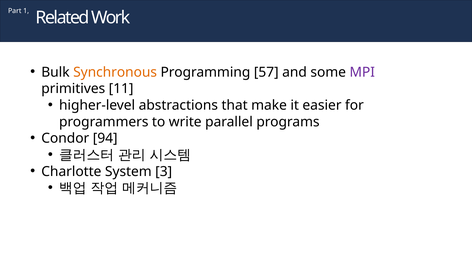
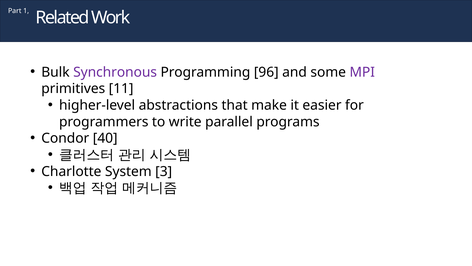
Synchronous colour: orange -> purple
57: 57 -> 96
94: 94 -> 40
